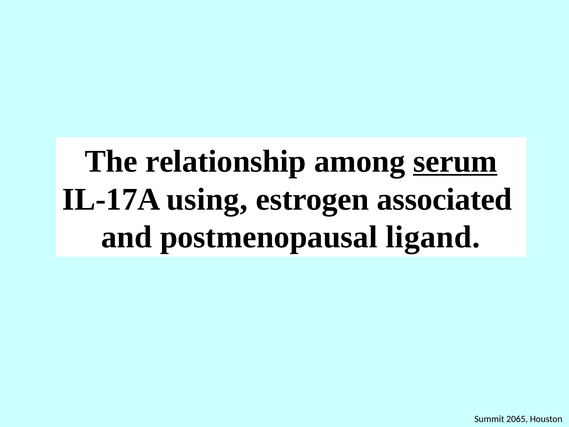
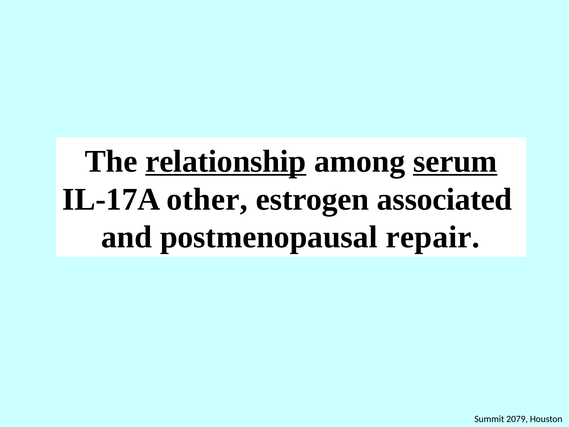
relationship underline: none -> present
using: using -> other
ligand: ligand -> repair
2065: 2065 -> 2079
